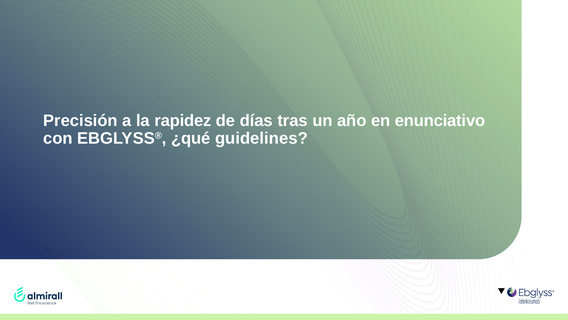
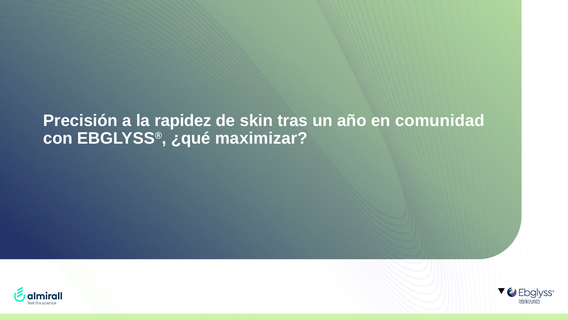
días: días -> skin
enunciativo: enunciativo -> comunidad
guidelines: guidelines -> maximizar
